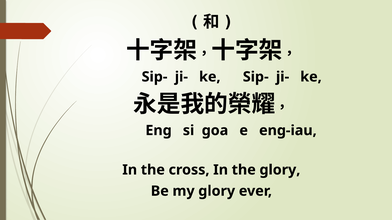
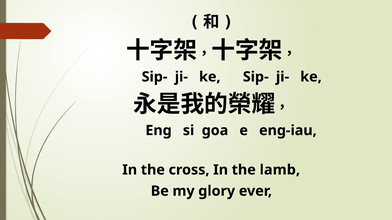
the glory: glory -> lamb
